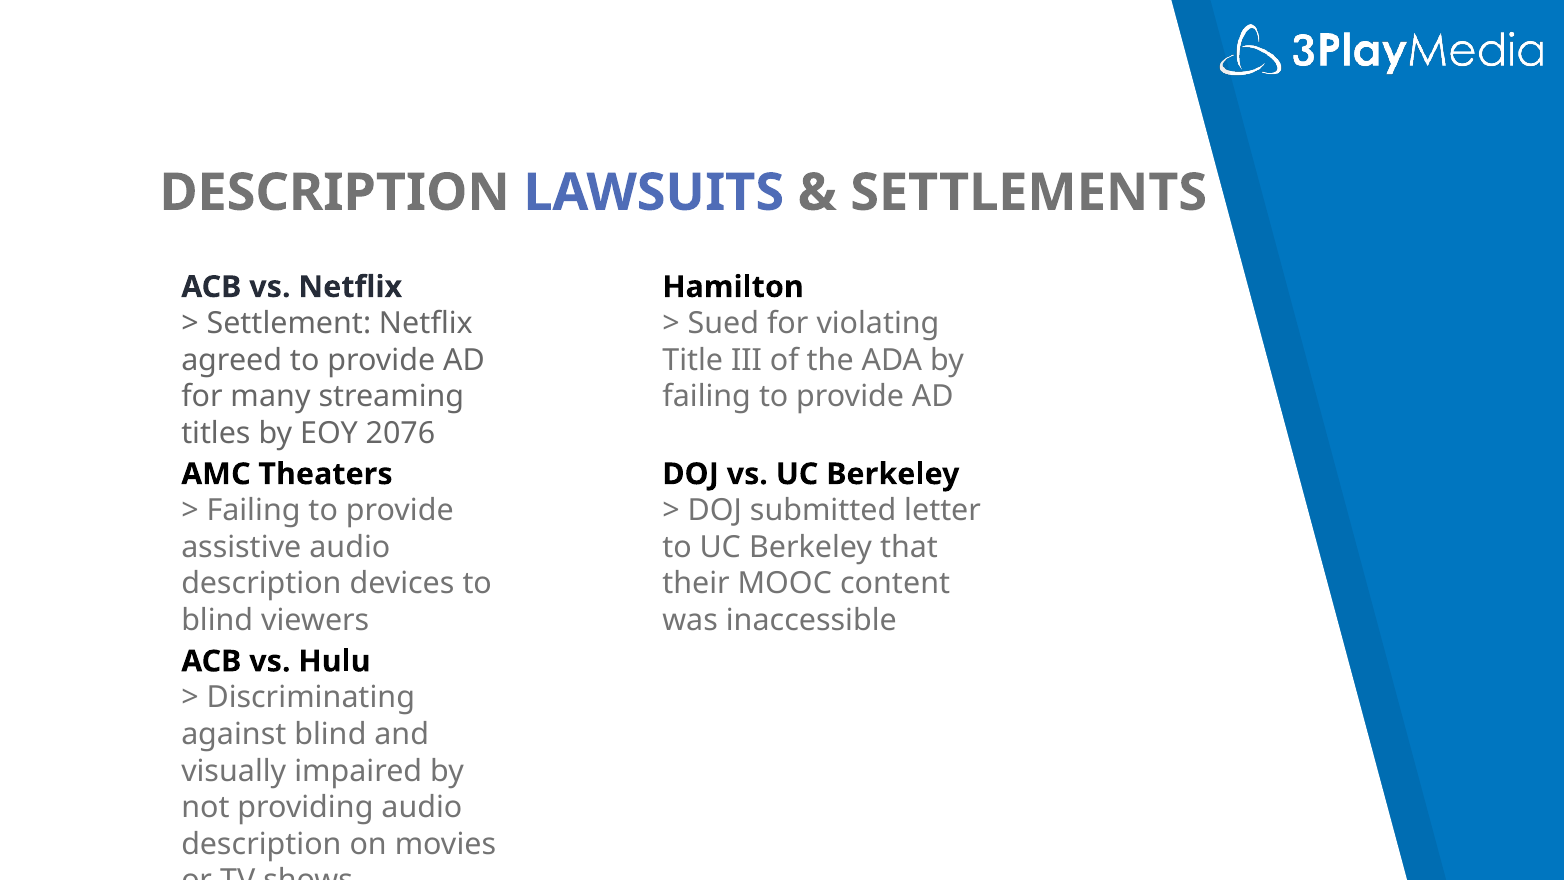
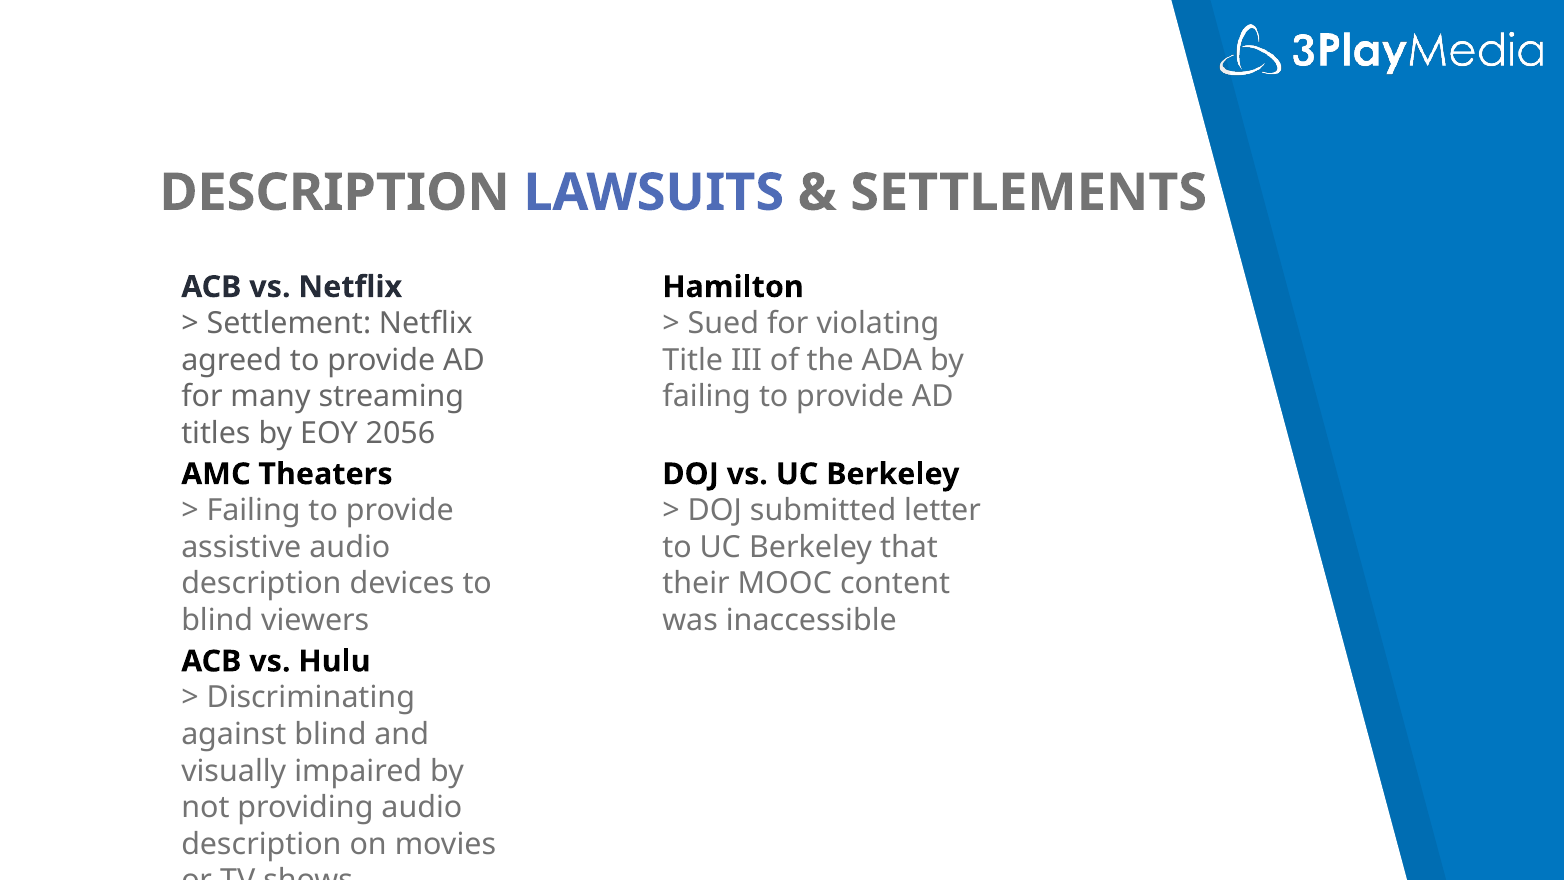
2076: 2076 -> 2056
